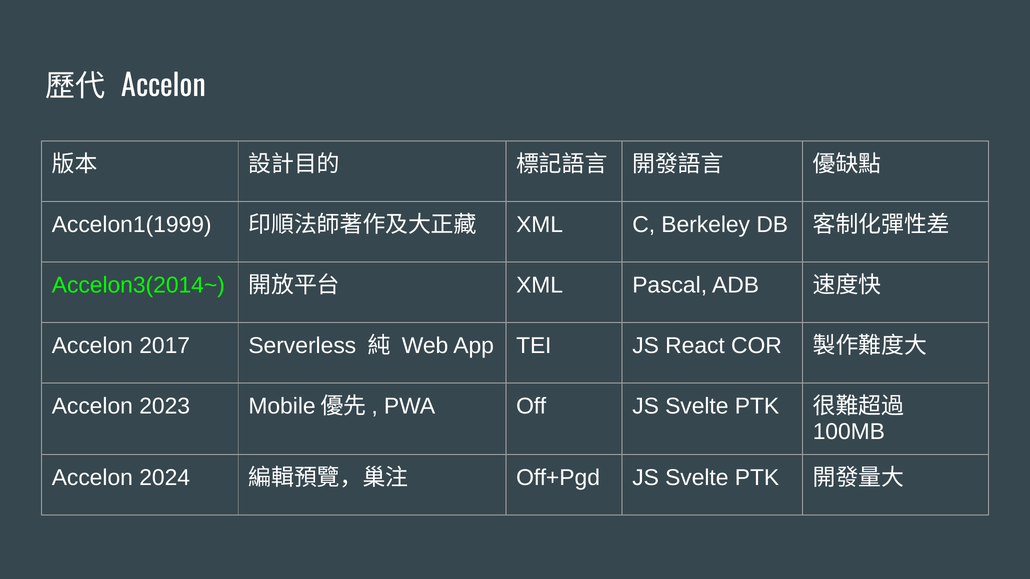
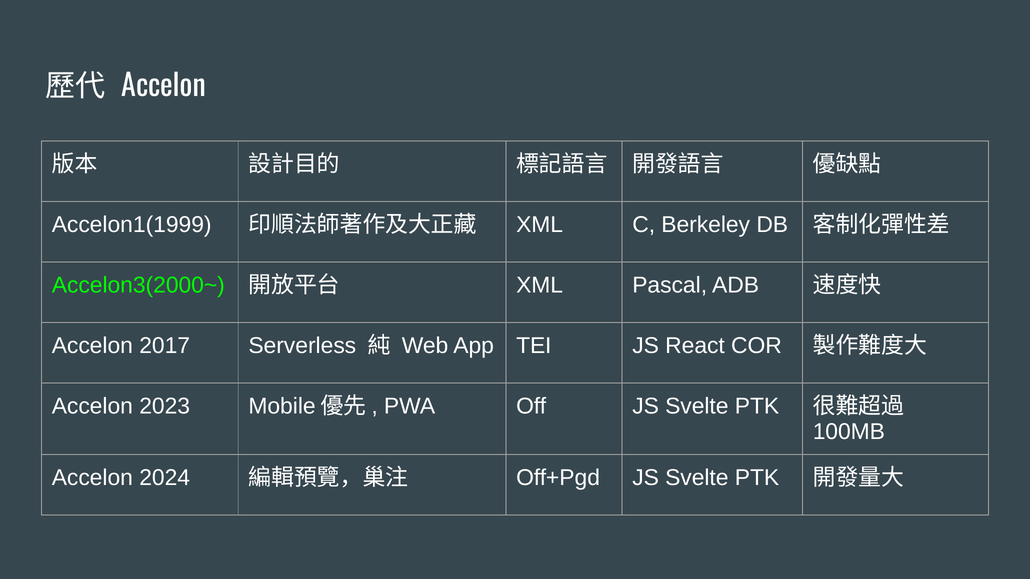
Accelon3(2014~: Accelon3(2014~ -> Accelon3(2000~
